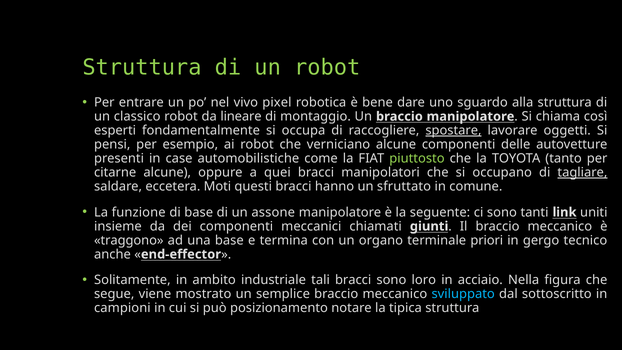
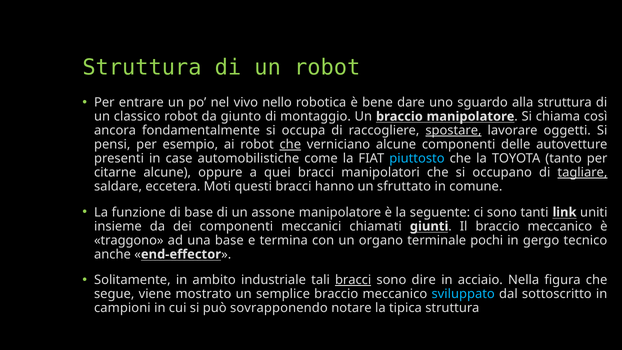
pixel: pixel -> nello
lineare: lineare -> giunto
esperti: esperti -> ancora
che at (290, 144) underline: none -> present
piuttosto colour: light green -> light blue
priori: priori -> pochi
bracci at (353, 280) underline: none -> present
loro: loro -> dire
posizionamento: posizionamento -> sovrapponendo
